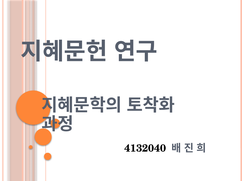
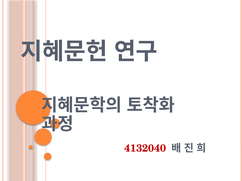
4132040 colour: black -> red
